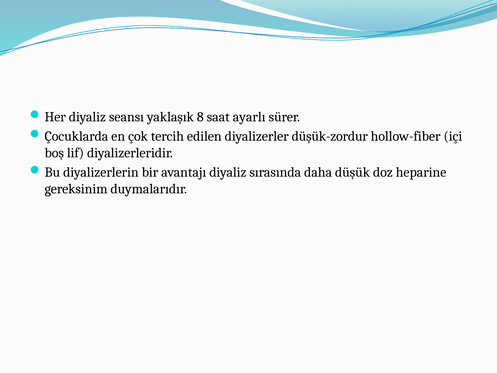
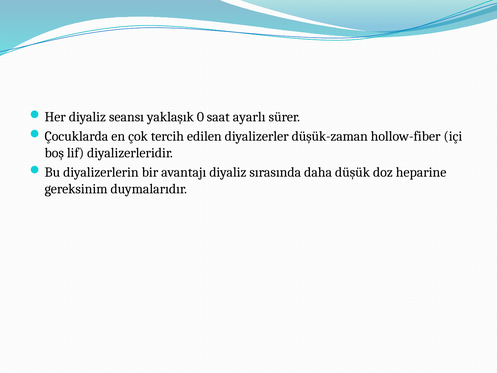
8: 8 -> 0
düşük-zordur: düşük-zordur -> düşük-zaman
